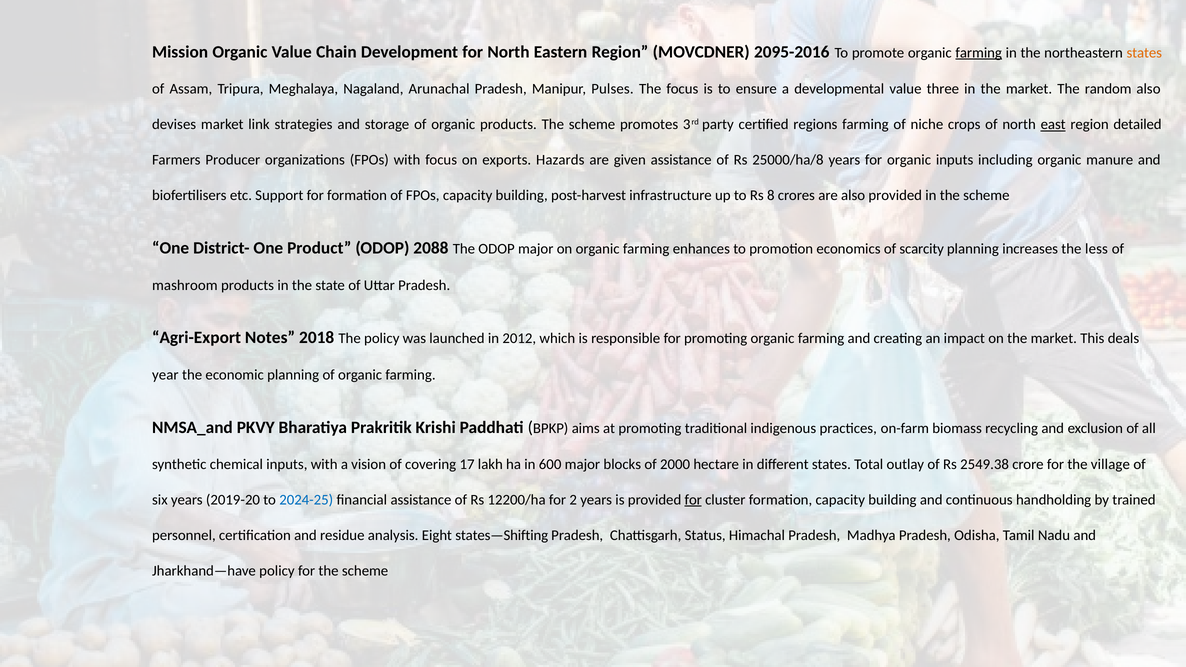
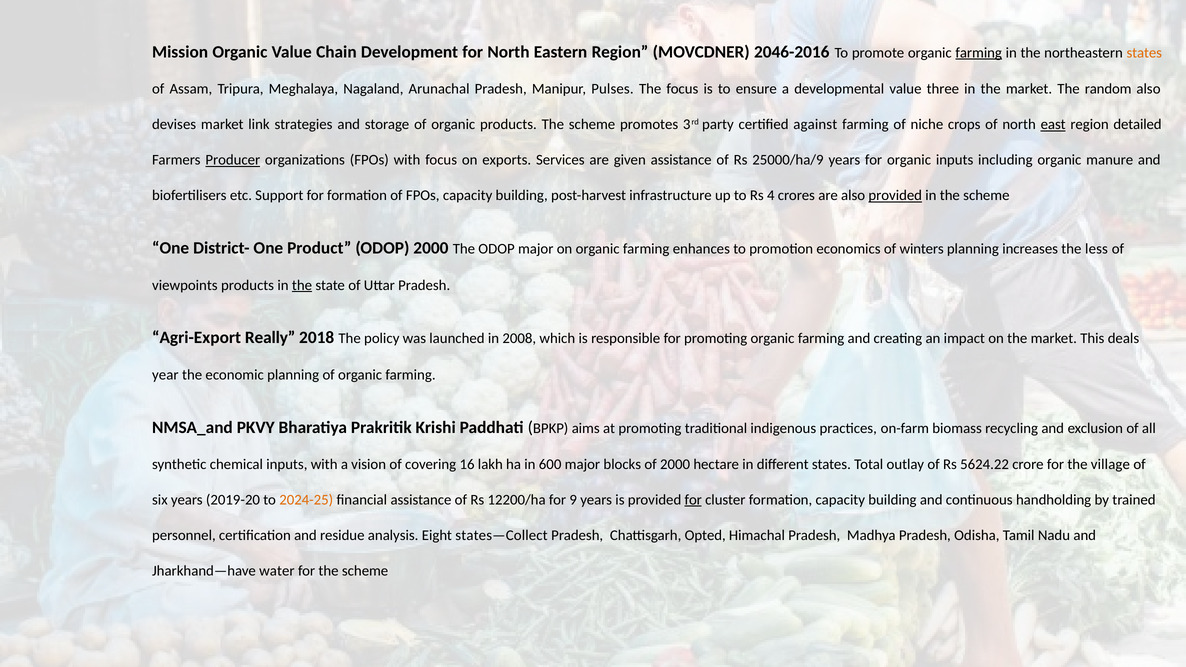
2095-2016: 2095-2016 -> 2046-2016
regions: regions -> against
Producer underline: none -> present
Hazards: Hazards -> Services
25000/ha/8: 25000/ha/8 -> 25000/ha/9
8: 8 -> 4
provided at (895, 196) underline: none -> present
ODOP 2088: 2088 -> 2000
scarcity: scarcity -> winters
mashroom: mashroom -> viewpoints
the at (302, 285) underline: none -> present
Notes: Notes -> Really
2012: 2012 -> 2008
17: 17 -> 16
2549.38: 2549.38 -> 5624.22
2024-25 colour: blue -> orange
2: 2 -> 9
states—Shifting: states—Shifting -> states—Collect
Status: Status -> Opted
Jharkhand—have policy: policy -> water
